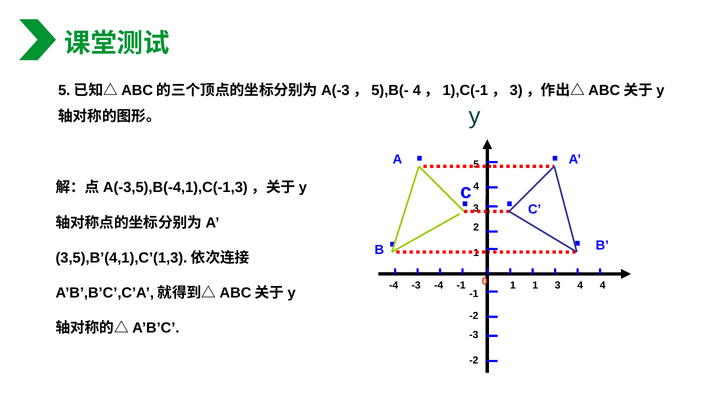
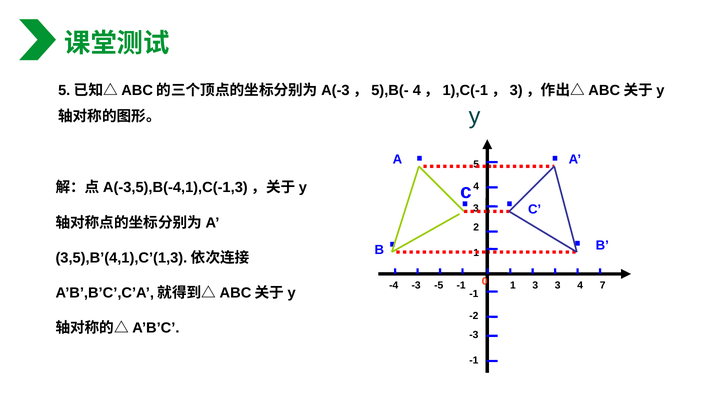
1 1: 1 -> 3
4 4: 4 -> 7
-3 -4: -4 -> -5
-2 at (474, 360): -2 -> -1
